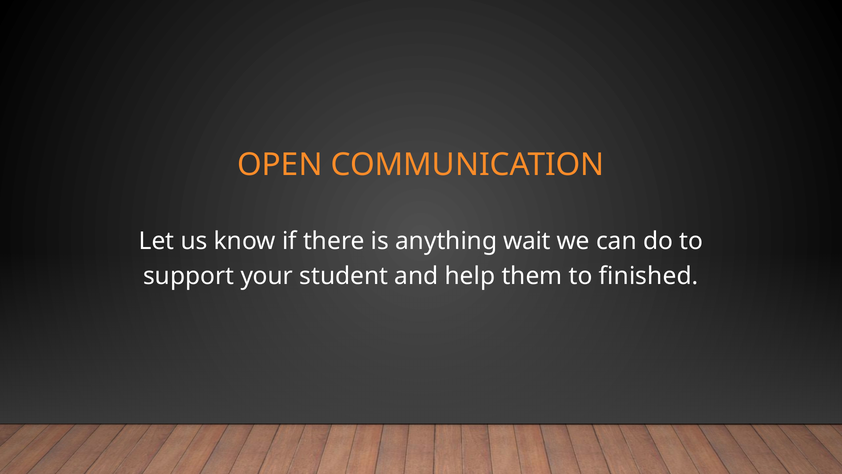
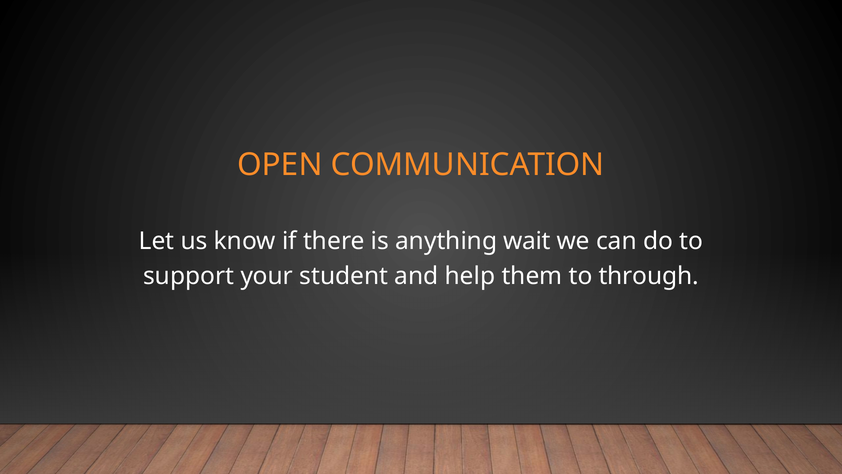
finished: finished -> through
